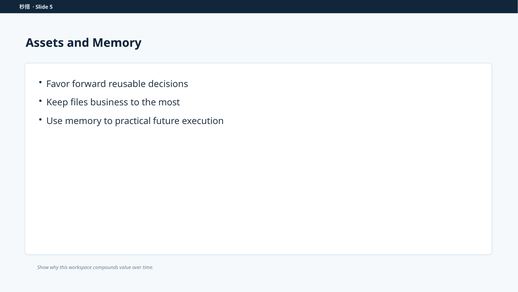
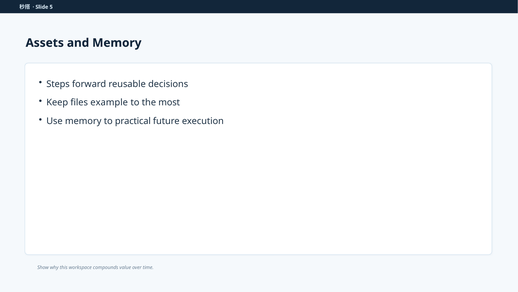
Favor: Favor -> Steps
business: business -> example
